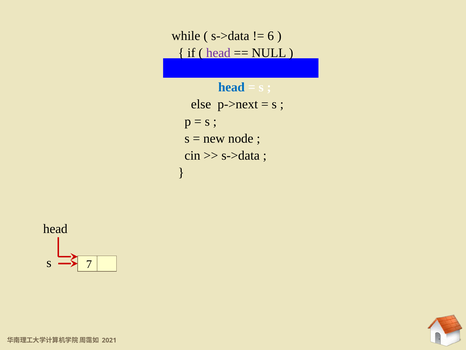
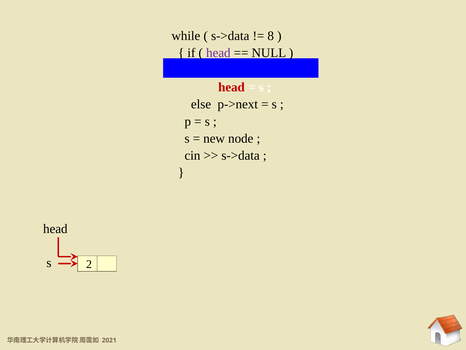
6: 6 -> 8
head at (231, 87) colour: blue -> red
7: 7 -> 2
